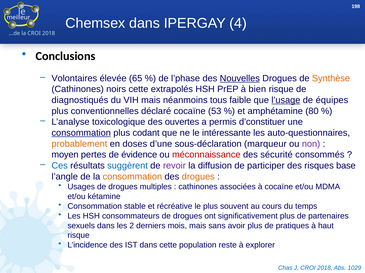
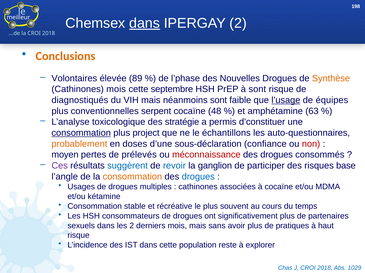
dans at (145, 23) underline: none -> present
IPERGAY 4: 4 -> 2
Conclusions colour: black -> orange
65: 65 -> 89
Nouvelles underline: present -> none
Cathinones noirs: noirs -> mois
extrapolés: extrapolés -> septembre
à bien: bien -> sont
néanmoins tous: tous -> sont
déclaré: déclaré -> serpent
53: 53 -> 48
80: 80 -> 63
ouvertes: ouvertes -> stratégie
codant: codant -> project
intéressante: intéressante -> échantillons
marqueur: marqueur -> confiance
non colour: purple -> red
évidence: évidence -> prélevés
sécurité at (276, 155): sécurité -> drogues
Ces colour: blue -> purple
revoir colour: purple -> blue
diffusion: diffusion -> ganglion
drogues at (198, 177) colour: orange -> blue
